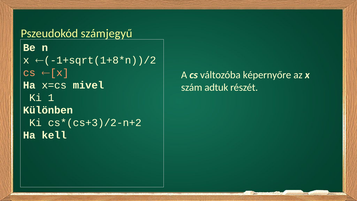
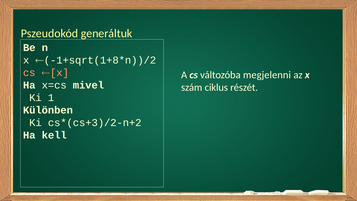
számjegyű: számjegyű -> generáltuk
képernyőre: képernyőre -> megjelenni
adtuk: adtuk -> ciklus
